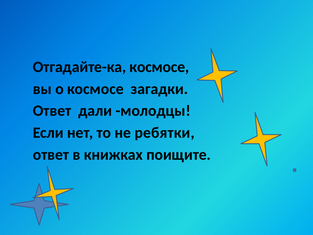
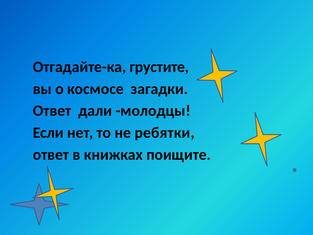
Отгадайте-ка космосе: космосе -> грустите
